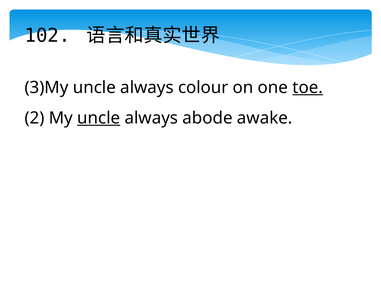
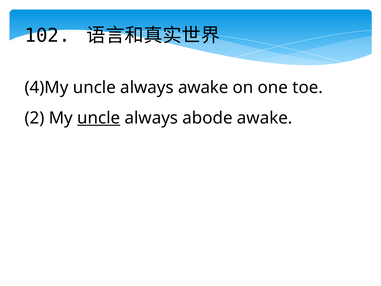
3)My: 3)My -> 4)My
always colour: colour -> awake
toe underline: present -> none
